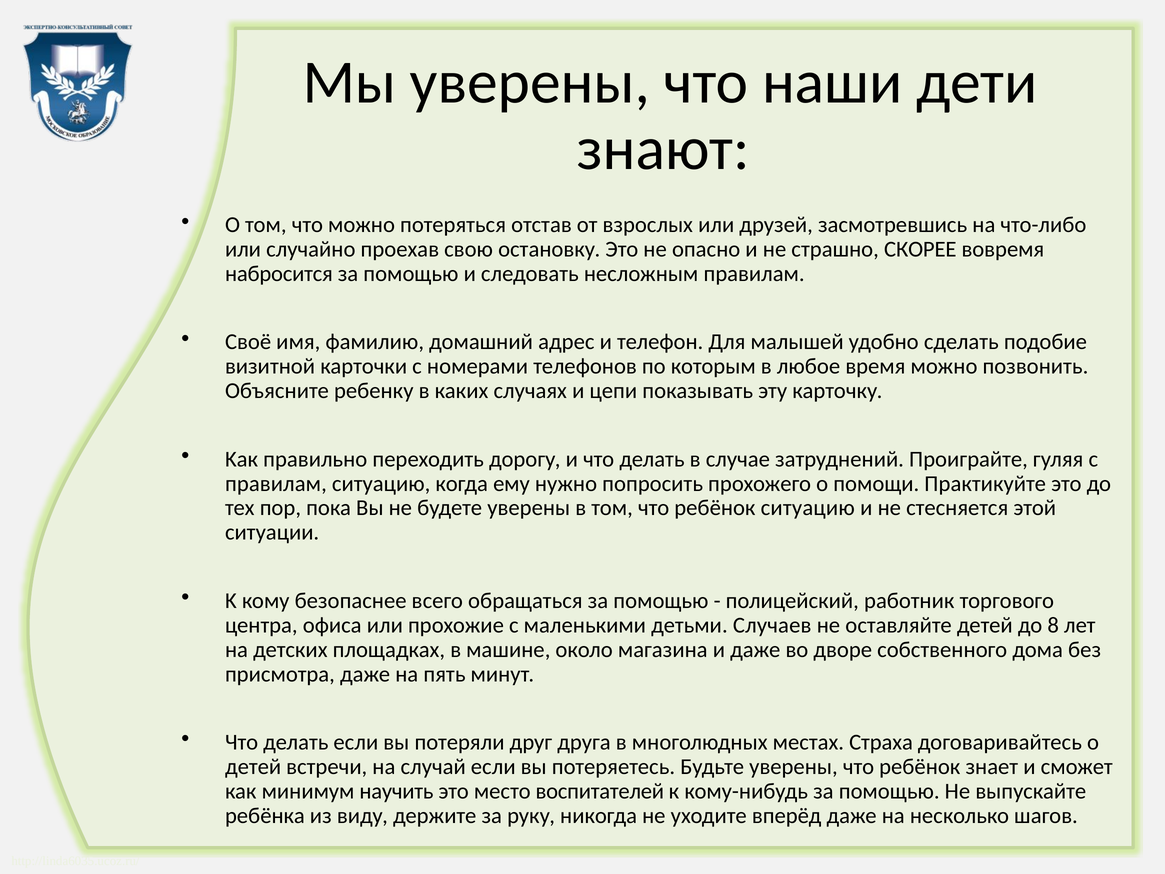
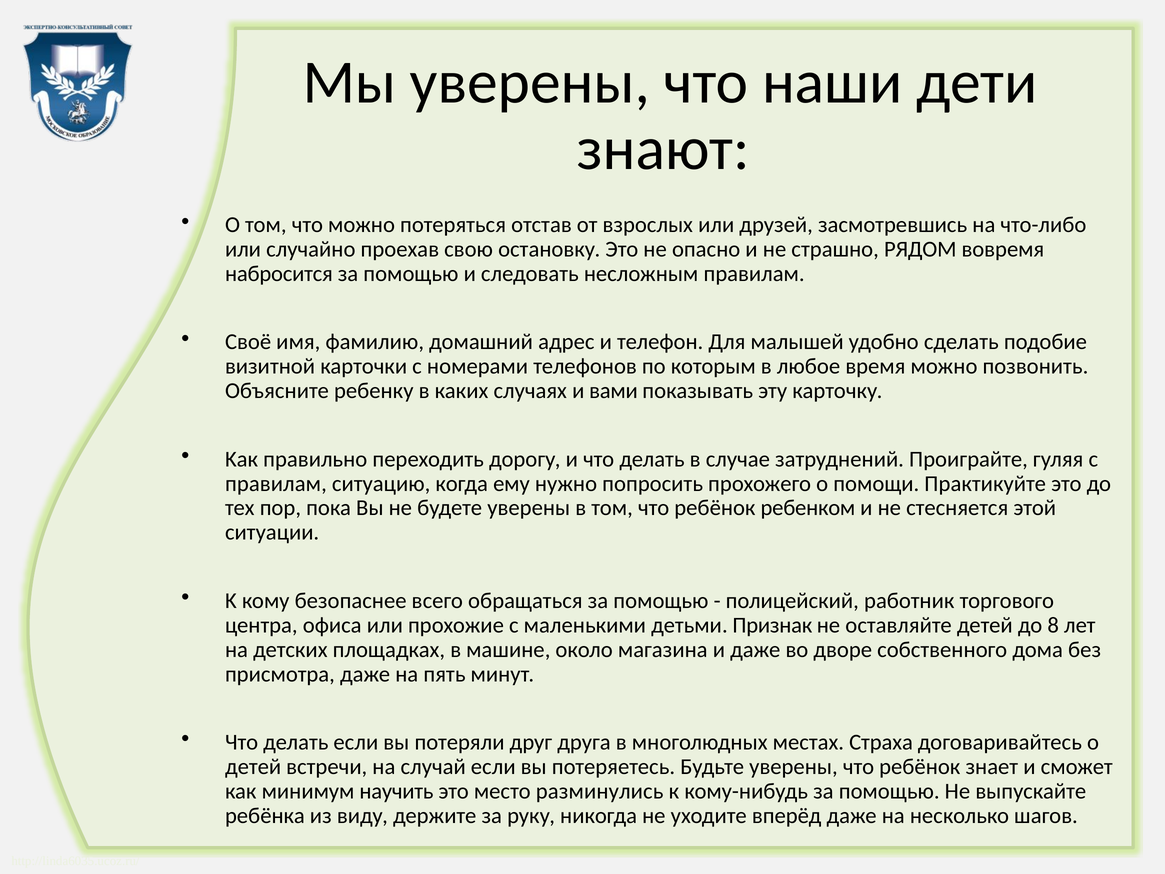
СКОРЕЕ: СКОРЕЕ -> РЯДОМ
цепи: цепи -> вами
ребёнок ситуацию: ситуацию -> ребенком
Случаев: Случаев -> Признак
воспитателей: воспитателей -> разминулись
